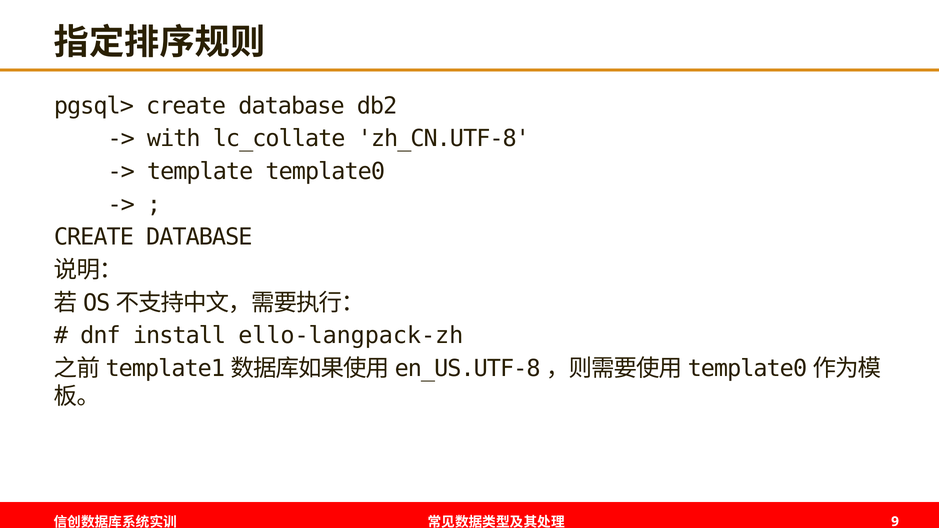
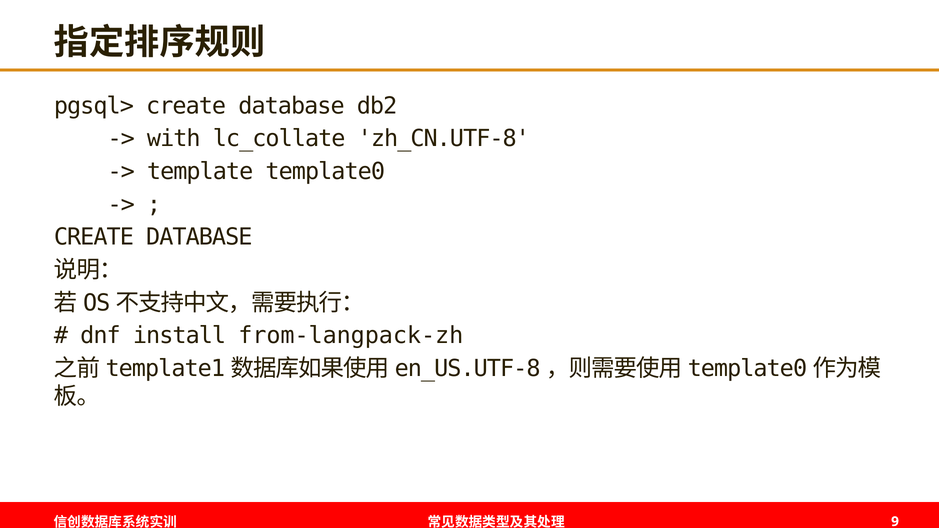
ello-langpack-zh: ello-langpack-zh -> from-langpack-zh
